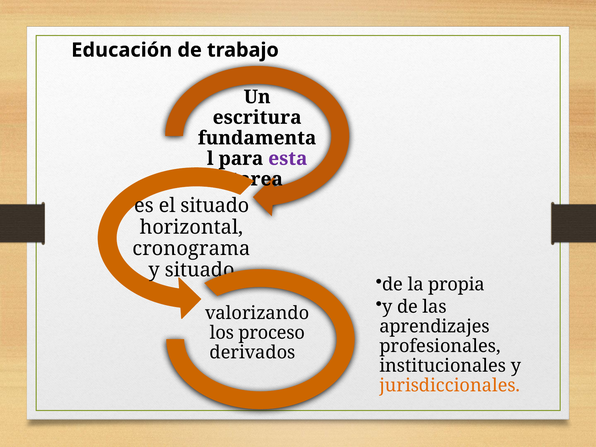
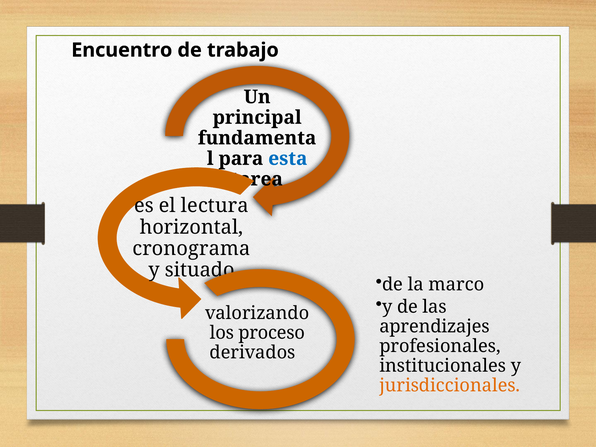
Educación: Educación -> Encuentro
escritura: escritura -> principal
esta colour: purple -> blue
el situado: situado -> lectura
propia: propia -> marco
